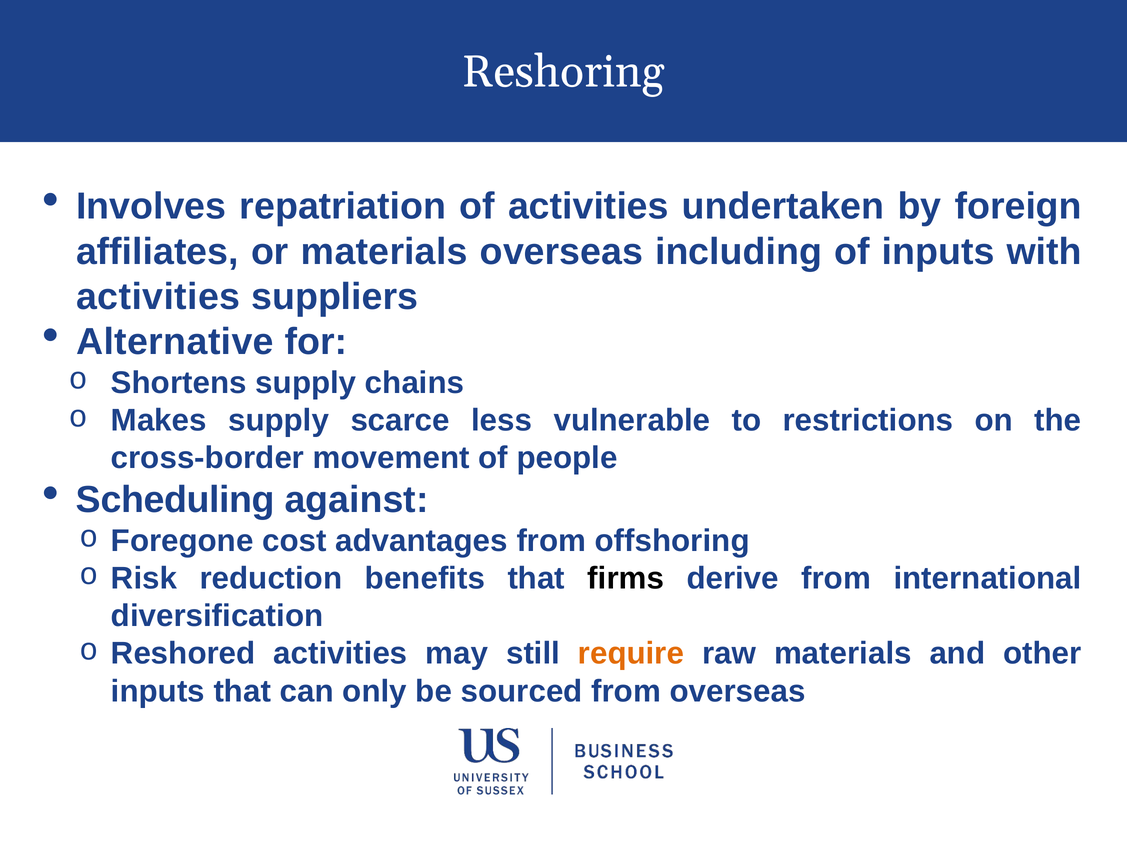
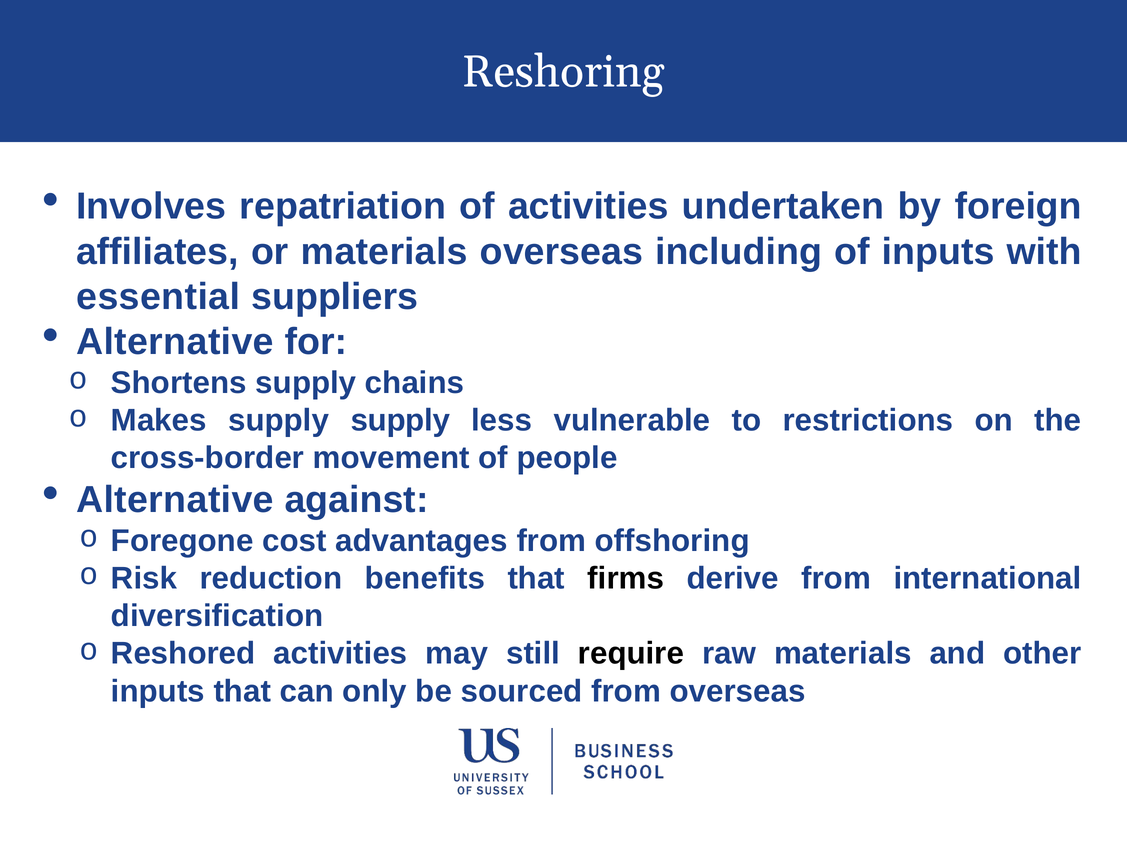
activities at (158, 297): activities -> essential
supply scarce: scarce -> supply
Scheduling at (175, 499): Scheduling -> Alternative
require colour: orange -> black
